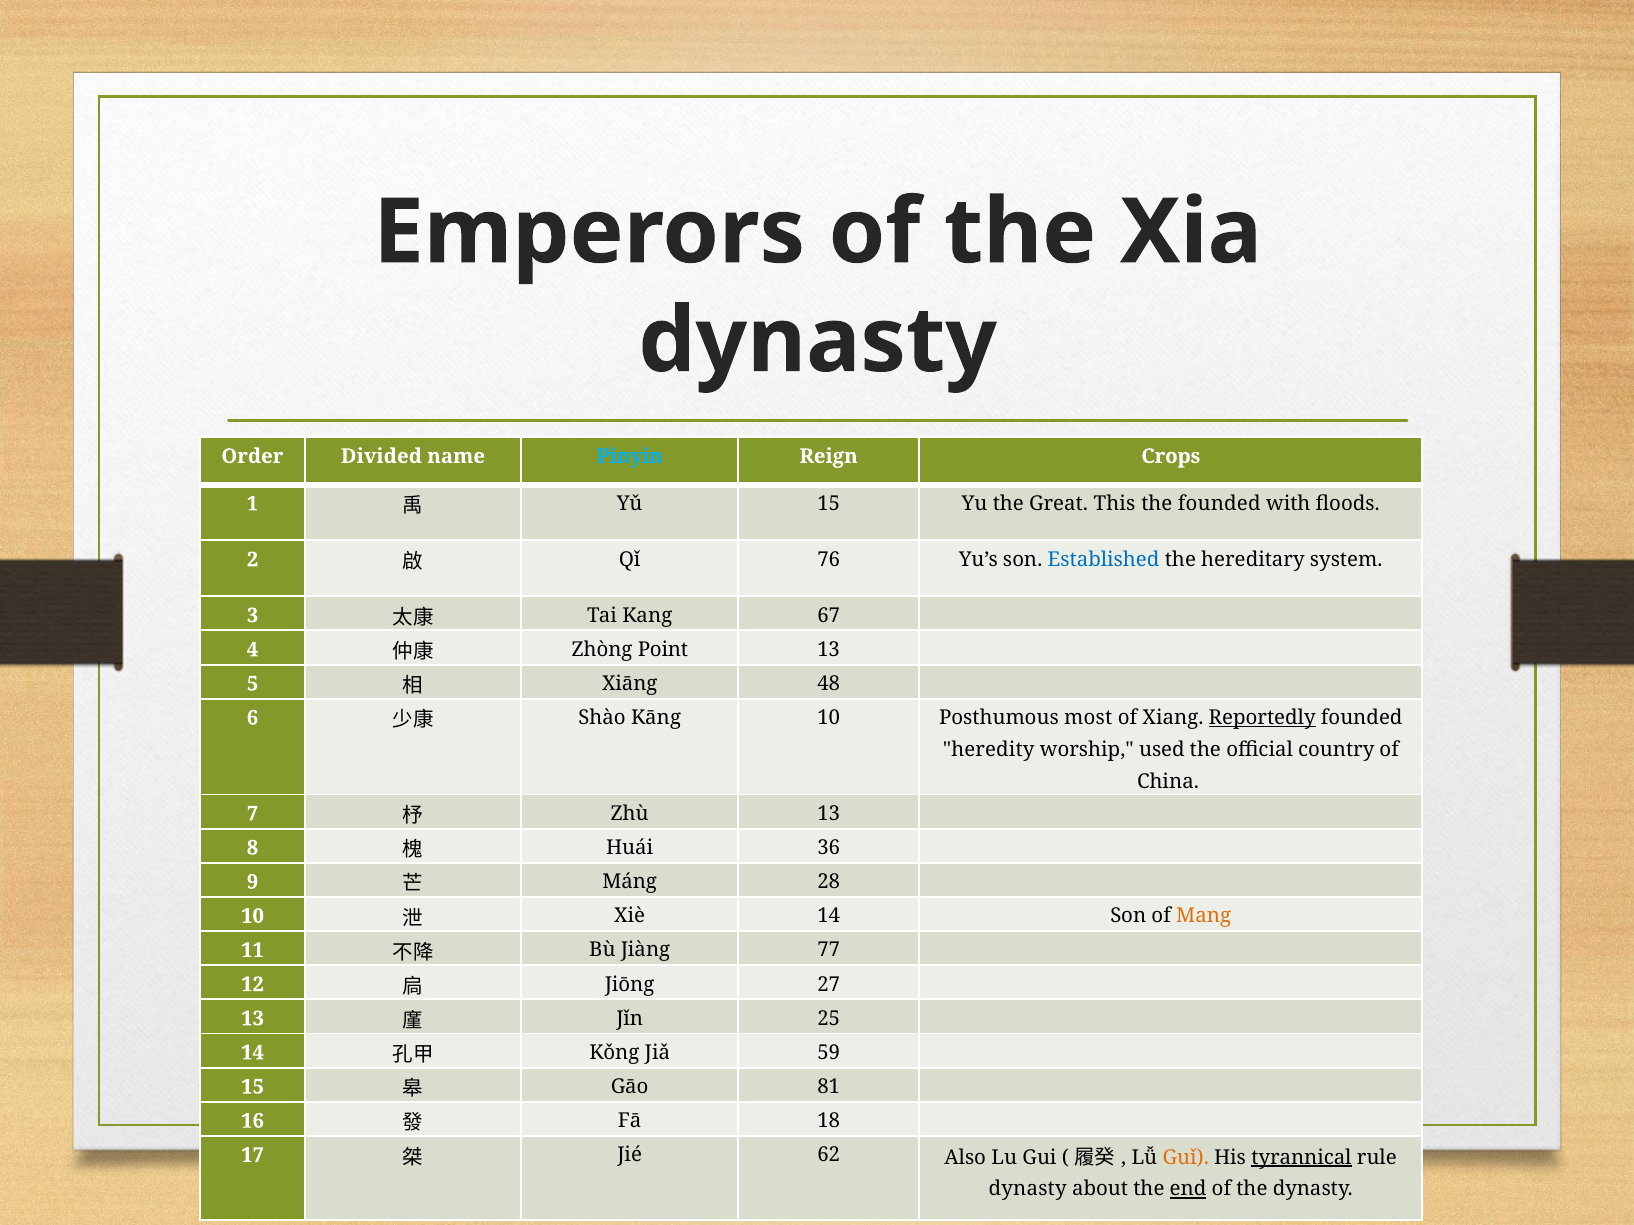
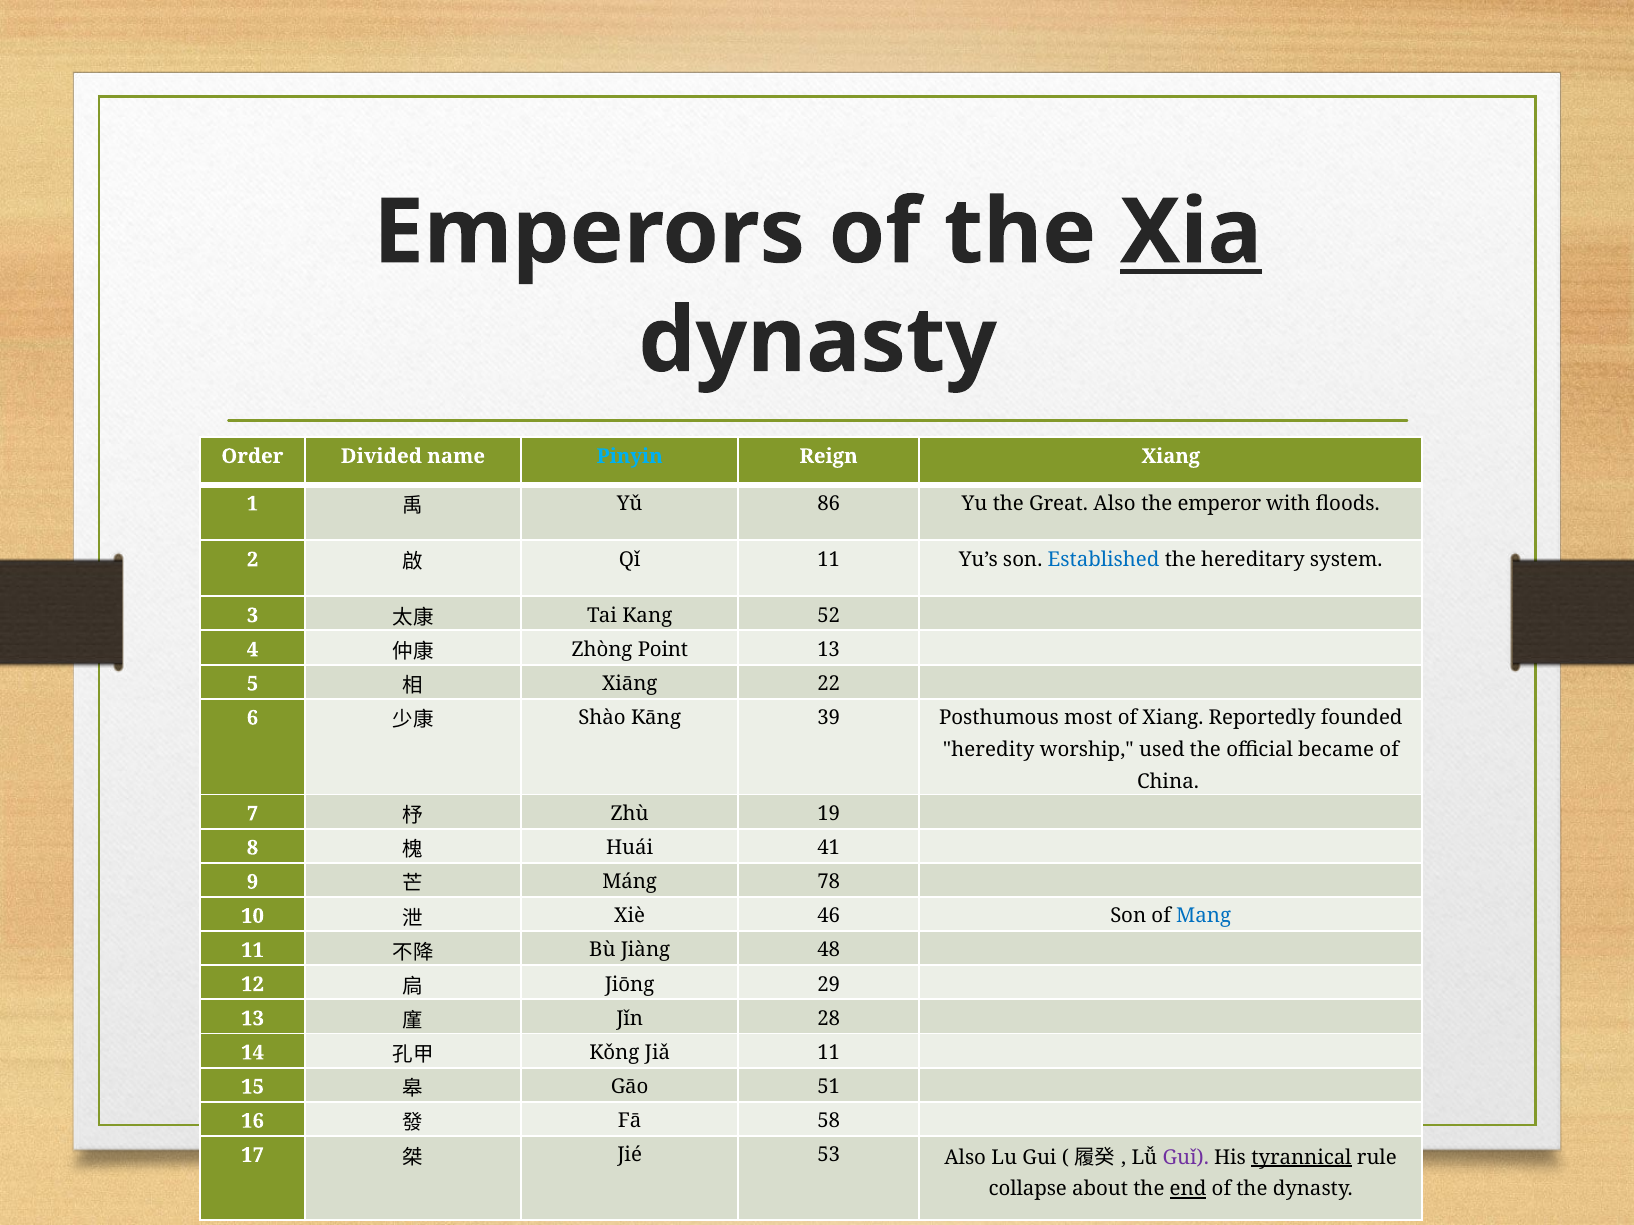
Xia underline: none -> present
Reign Crops: Crops -> Xiang
Yǔ 15: 15 -> 86
Great This: This -> Also
the founded: founded -> emperor
Qǐ 76: 76 -> 11
67: 67 -> 52
48: 48 -> 22
Kāng 10: 10 -> 39
Reportedly underline: present -> none
country: country -> became
Zhù 13: 13 -> 19
36: 36 -> 41
28: 28 -> 78
Xiè 14: 14 -> 46
Mang colour: orange -> blue
77: 77 -> 48
27: 27 -> 29
25: 25 -> 28
Jiǎ 59: 59 -> 11
81: 81 -> 51
18: 18 -> 58
62: 62 -> 53
Guǐ colour: orange -> purple
dynasty at (1028, 1190): dynasty -> collapse
